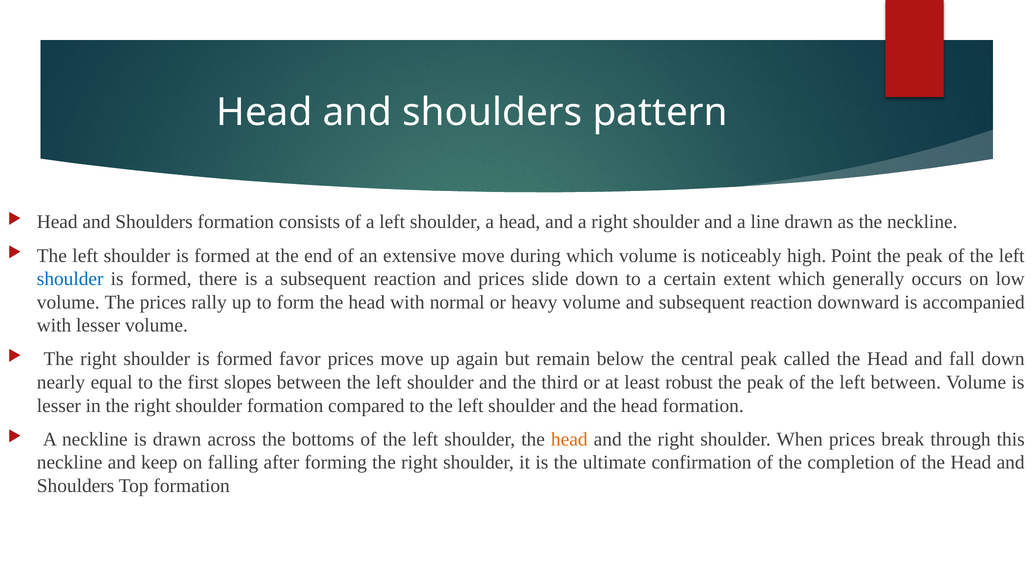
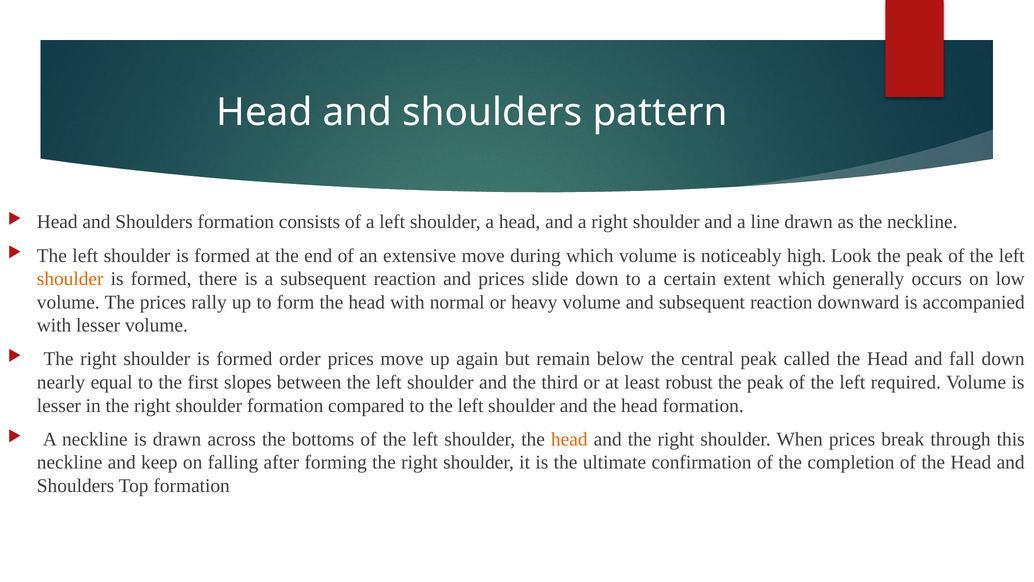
Point: Point -> Look
shoulder at (70, 279) colour: blue -> orange
favor: favor -> order
left between: between -> required
